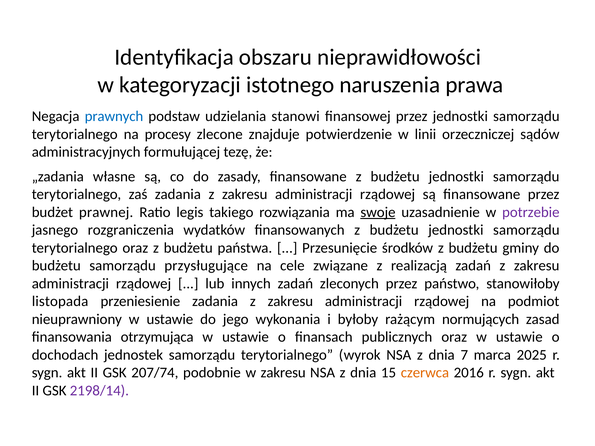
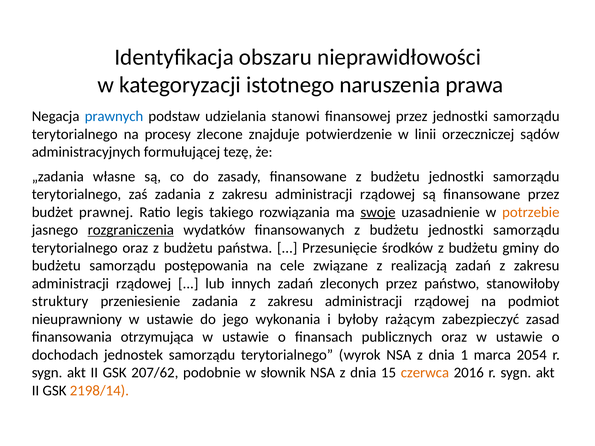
potrzebie colour: purple -> orange
rozgraniczenia underline: none -> present
przysługujące: przysługujące -> postępowania
listopada: listopada -> struktury
normujących: normujących -> zabezpieczyć
7: 7 -> 1
2025: 2025 -> 2054
207/74: 207/74 -> 207/62
w zakresu: zakresu -> słownik
2198/14 colour: purple -> orange
